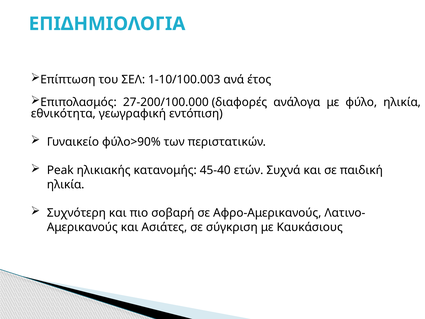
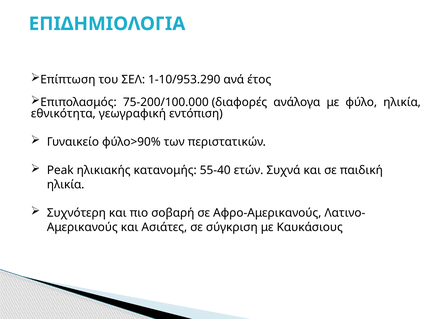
1-10/100.003: 1-10/100.003 -> 1-10/953.290
27-200/100.000: 27-200/100.000 -> 75-200/100.000
45-40: 45-40 -> 55-40
